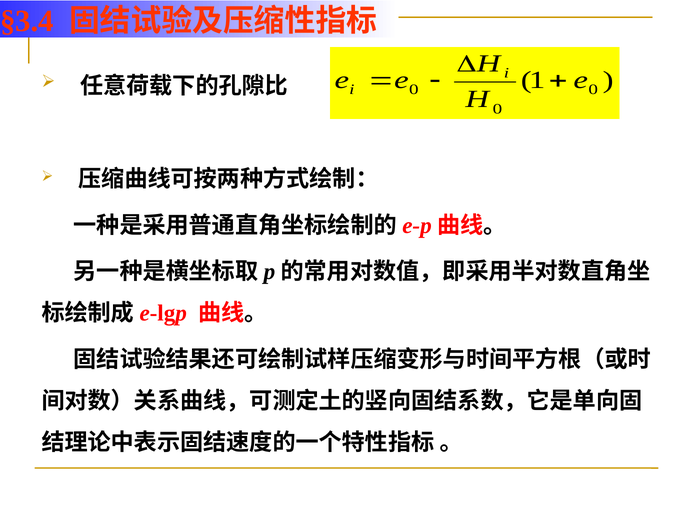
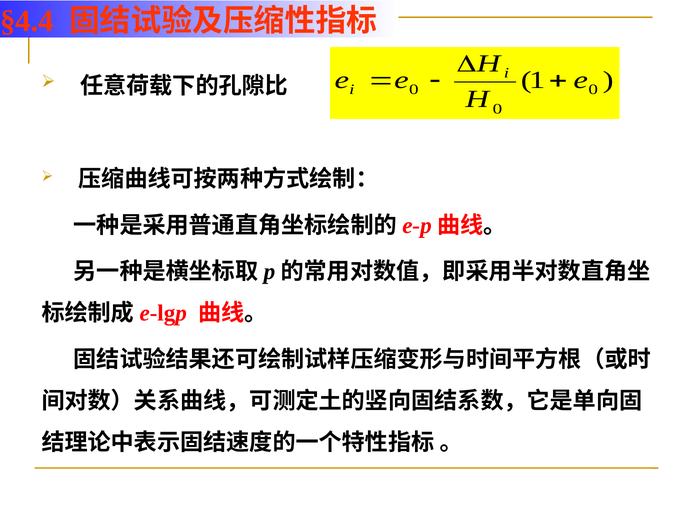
§3.4: §3.4 -> §4.4
